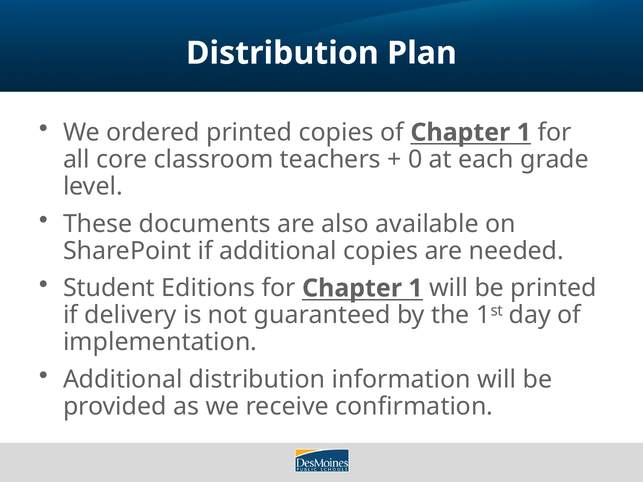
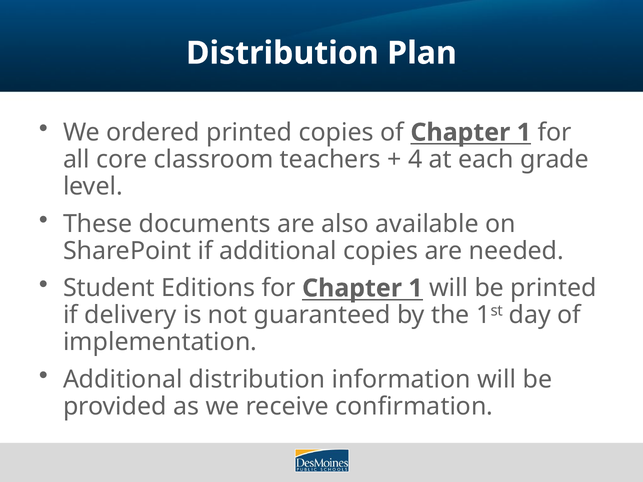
0: 0 -> 4
